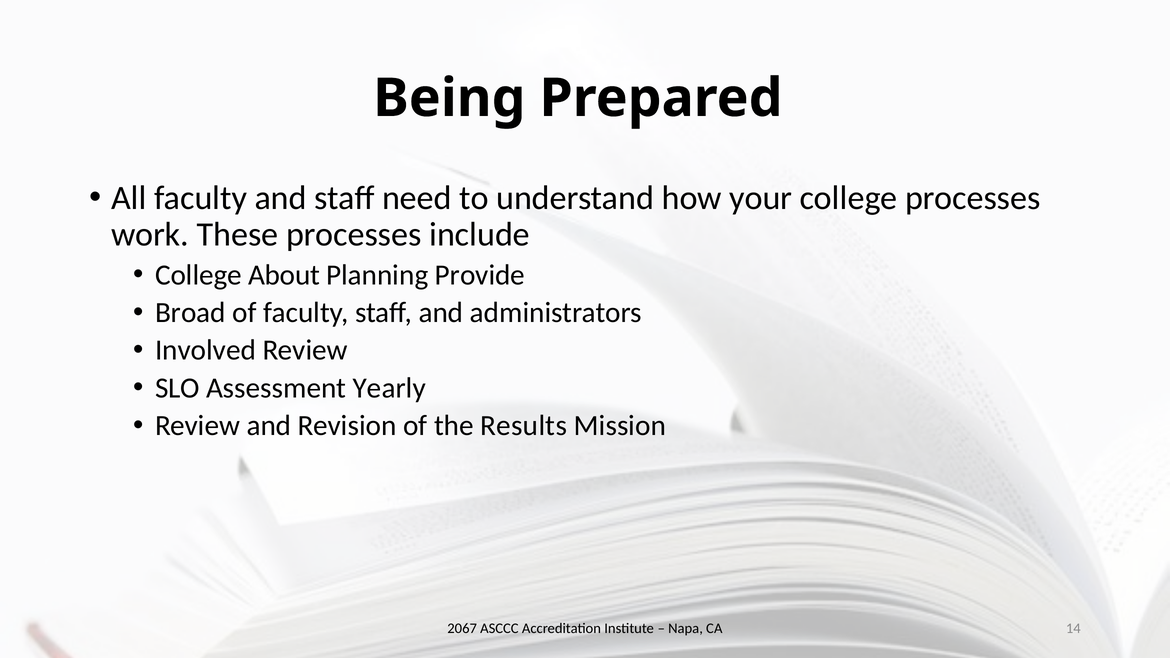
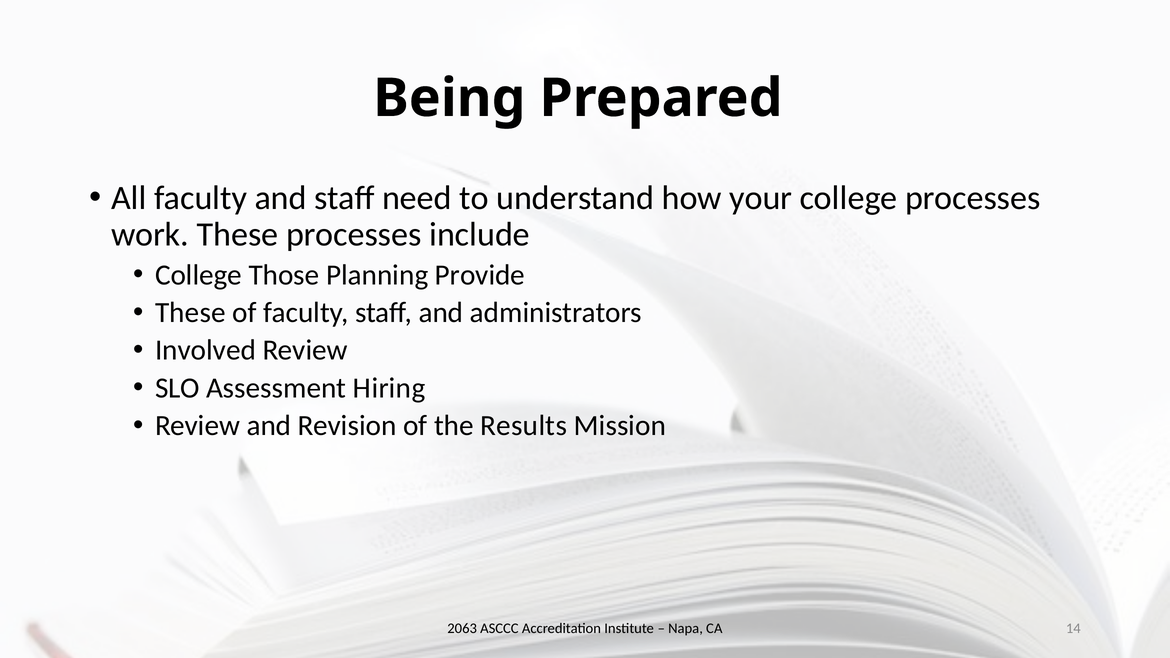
About: About -> Those
Broad at (190, 313): Broad -> These
Yearly: Yearly -> Hiring
2067: 2067 -> 2063
